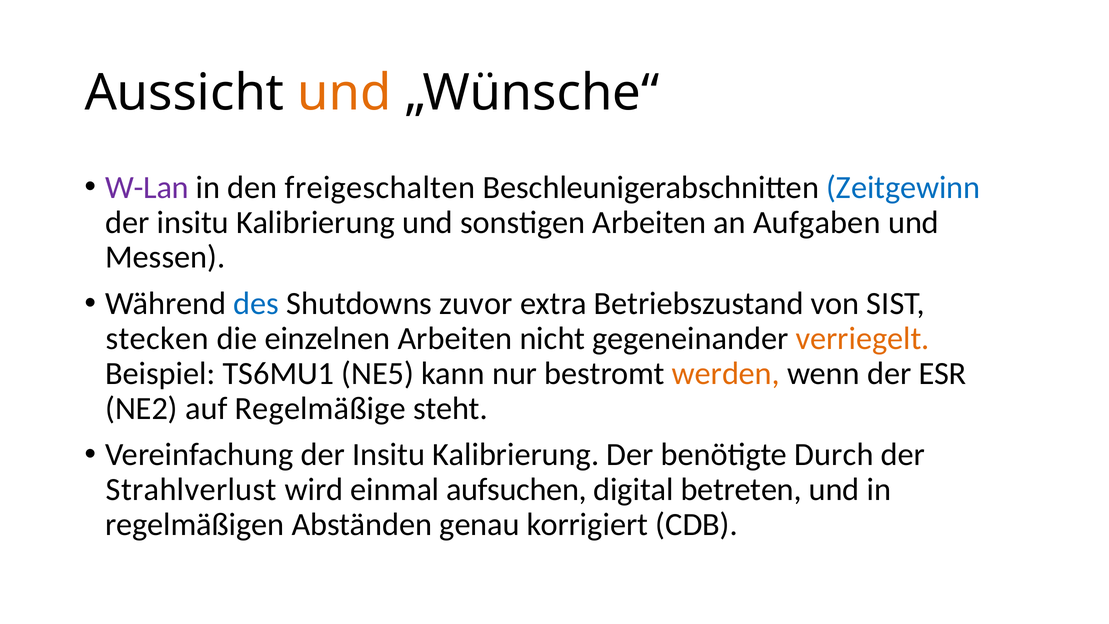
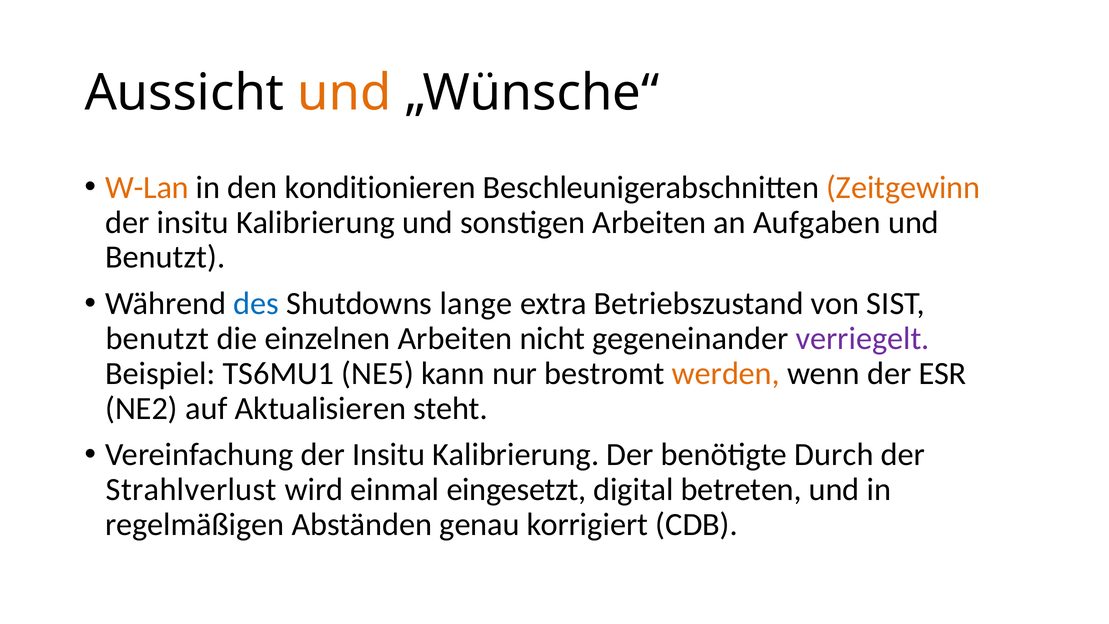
W-Lan colour: purple -> orange
freigeschalten: freigeschalten -> konditionieren
Zeitgewinn colour: blue -> orange
Messen at (165, 257): Messen -> Benutzt
zuvor: zuvor -> lange
stecken at (157, 338): stecken -> benutzt
verriegelt colour: orange -> purple
Regelmäßige: Regelmäßige -> Aktualisieren
aufsuchen: aufsuchen -> eingesetzt
